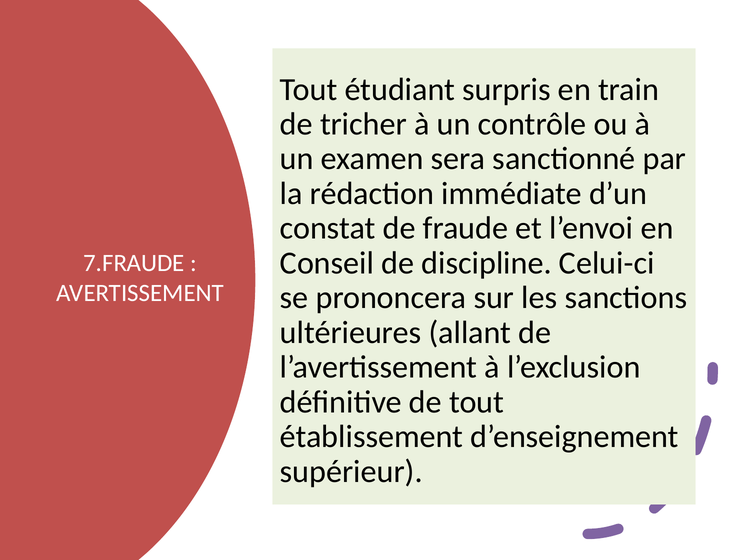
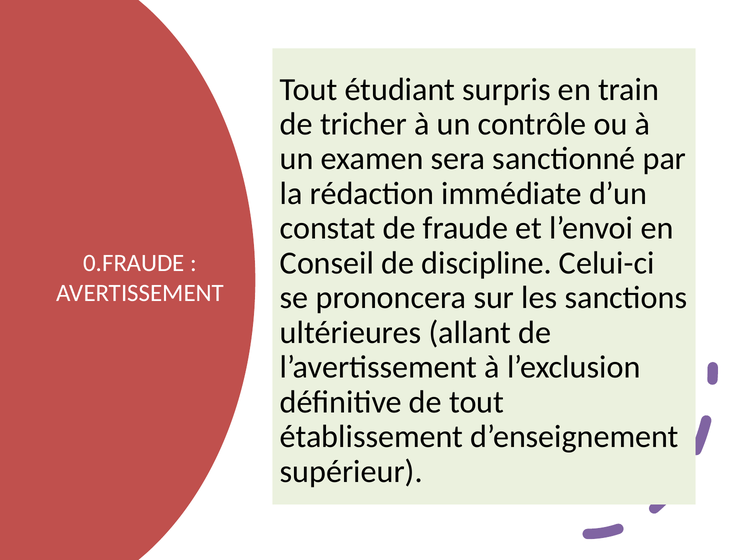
7.FRAUDE: 7.FRAUDE -> 0.FRAUDE
